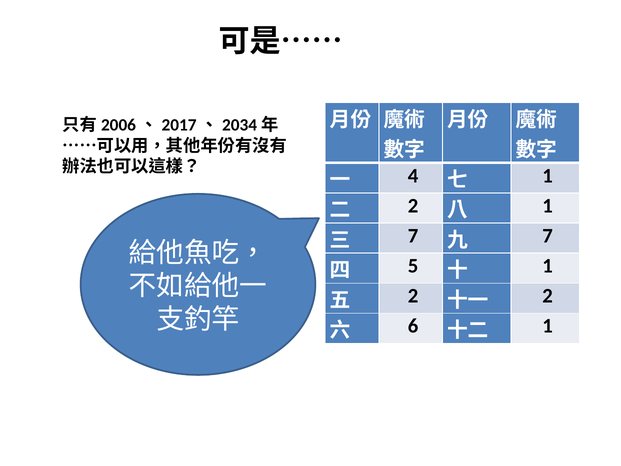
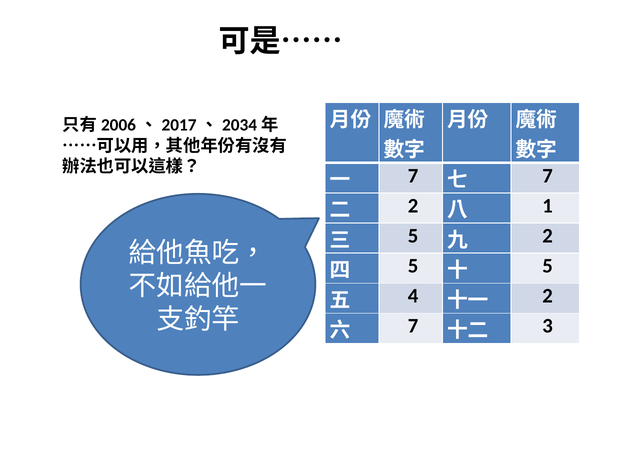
4 at (413, 176): 4 -> 7
1 at (548, 176): 1 -> 7
7 at (413, 236): 7 -> 5
7 at (548, 236): 7 -> 2
1 at (548, 266): 1 -> 5
2 at (413, 296): 2 -> 4
6 at (413, 326): 6 -> 7
1 at (548, 326): 1 -> 3
